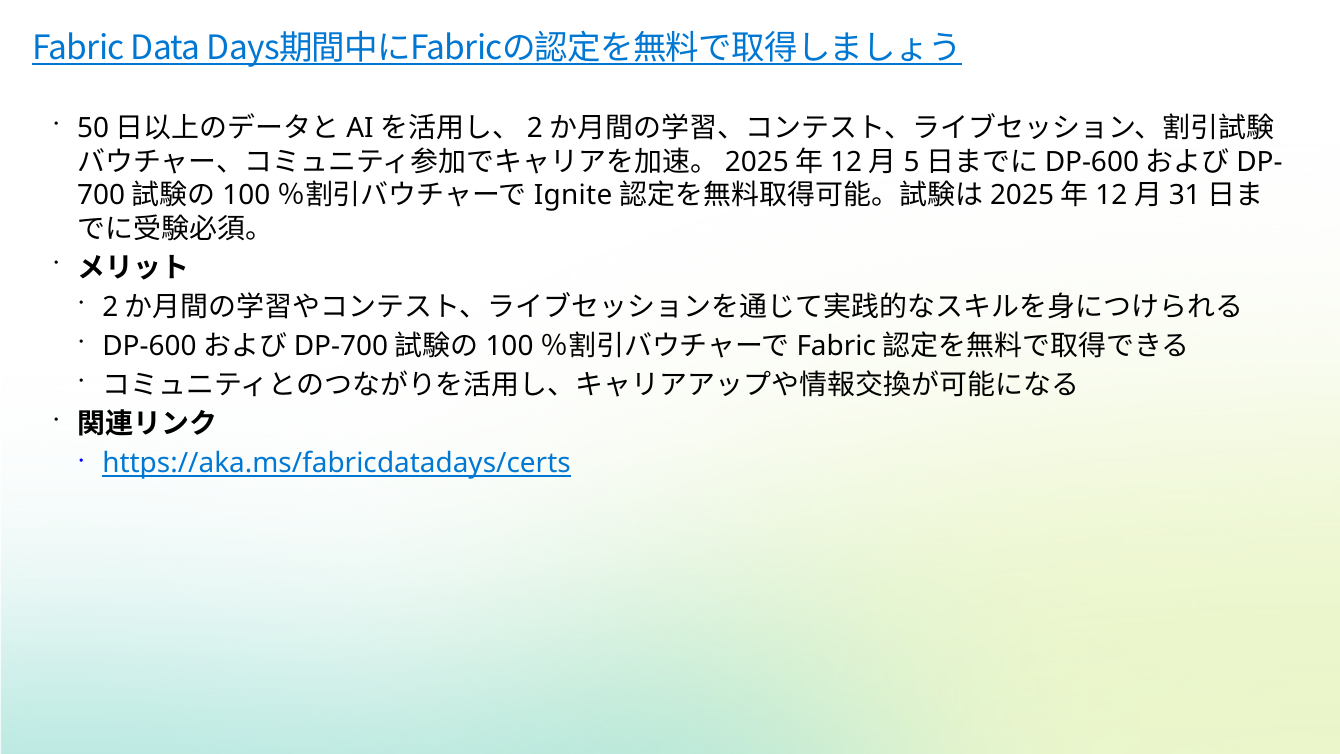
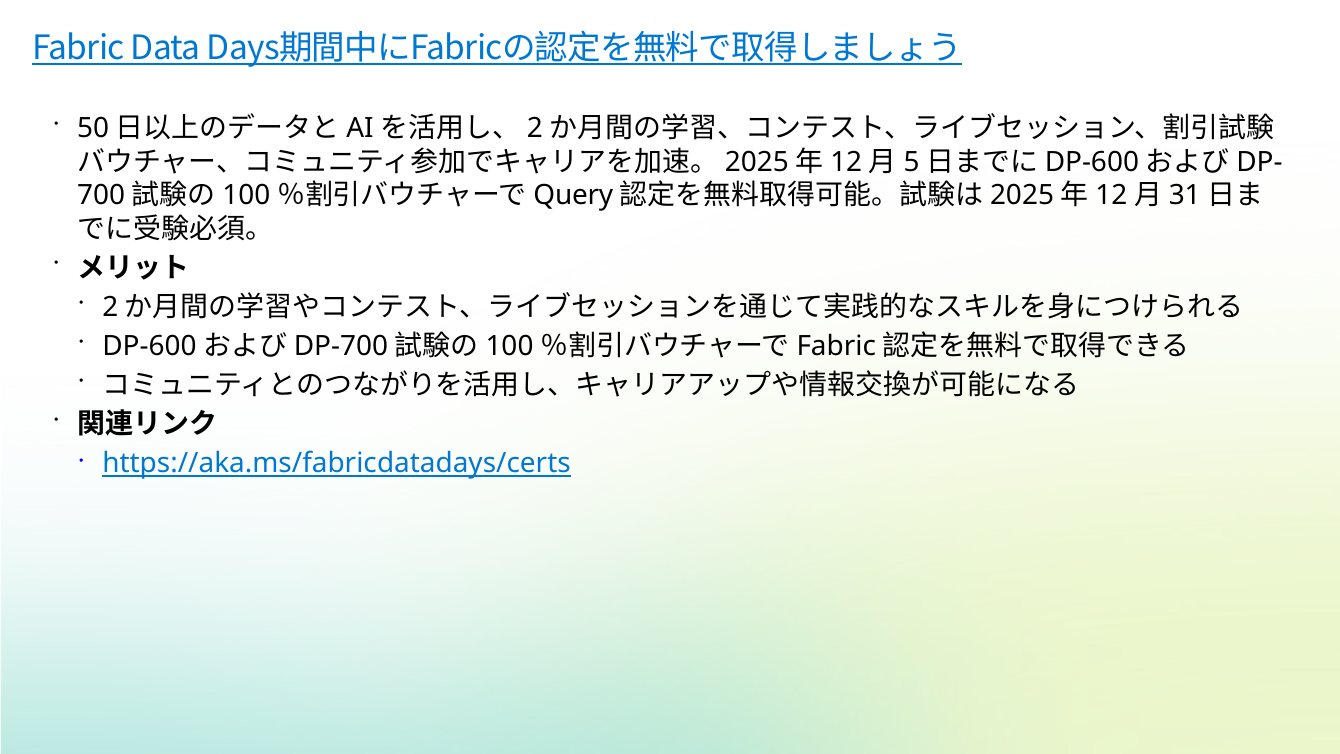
Ignite: Ignite -> Query
